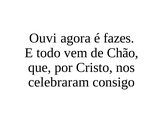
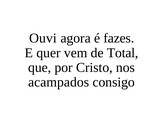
todo: todo -> quer
Chão: Chão -> Total
celebraram: celebraram -> acampados
